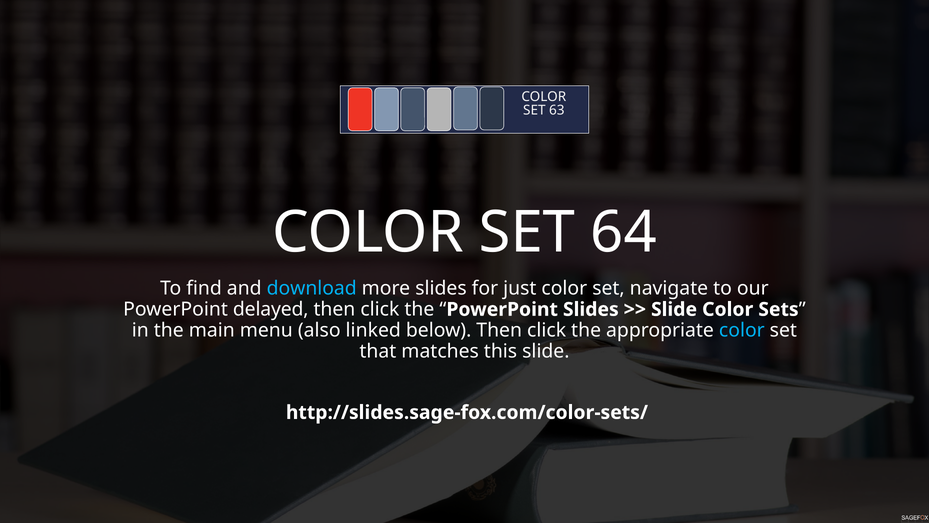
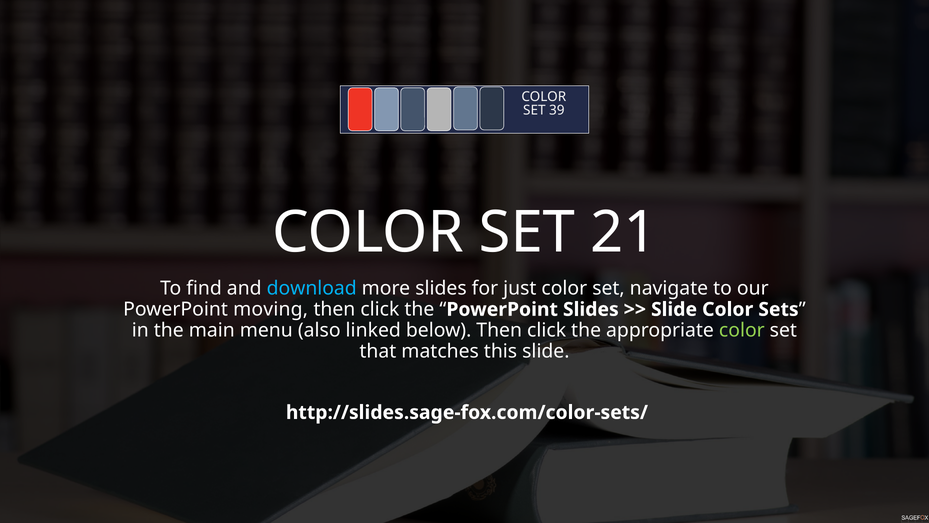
63: 63 -> 39
64: 64 -> 21
delayed: delayed -> moving
color at (742, 330) colour: light blue -> light green
